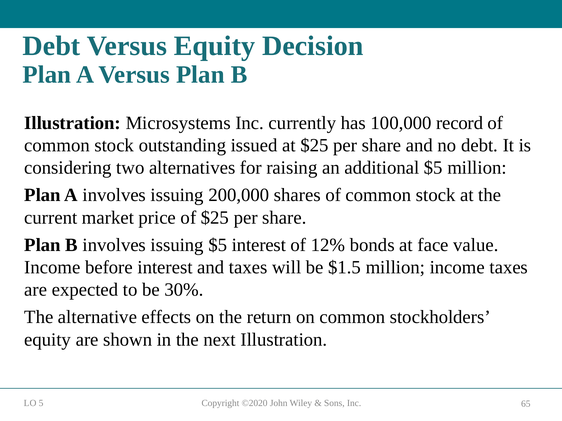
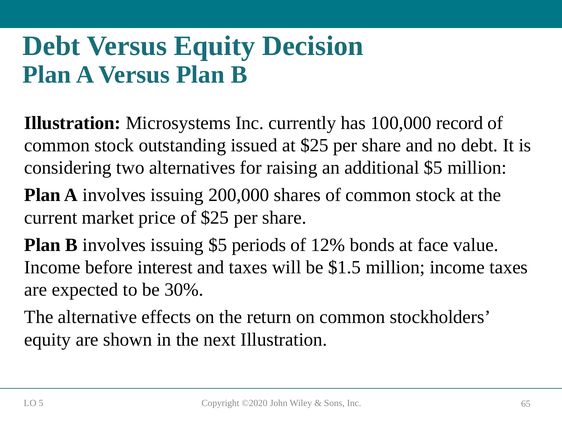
$5 interest: interest -> periods
